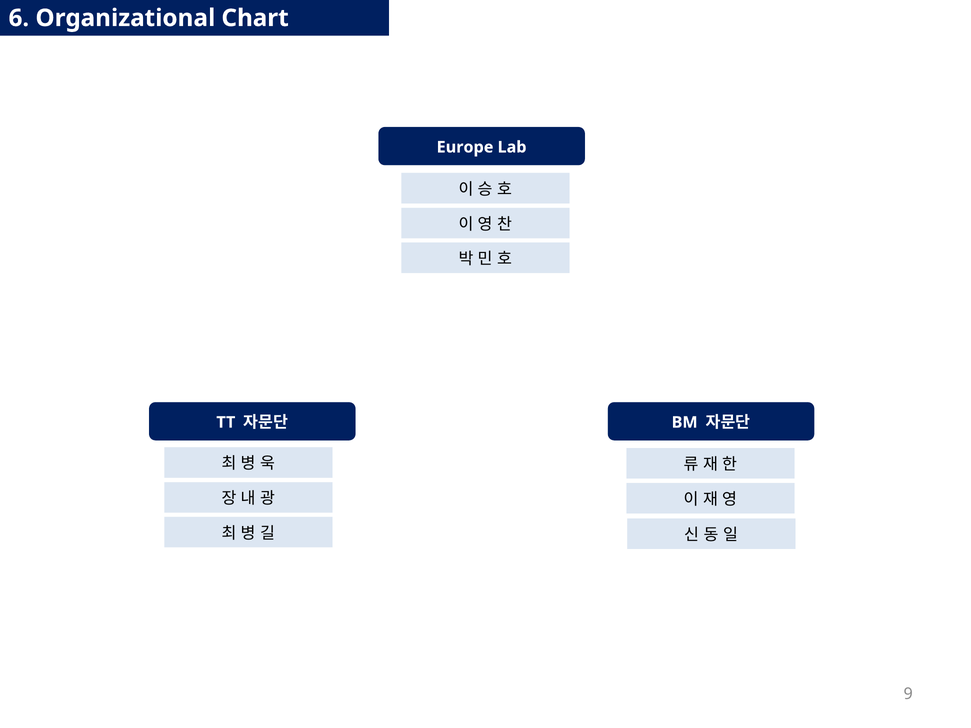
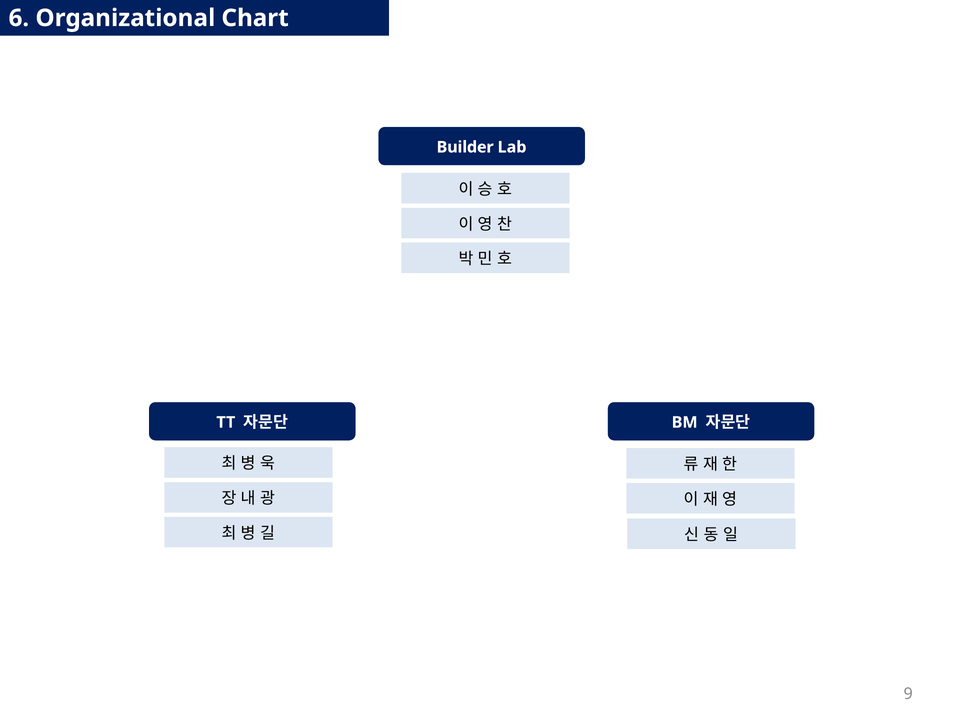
Europe: Europe -> Builder
